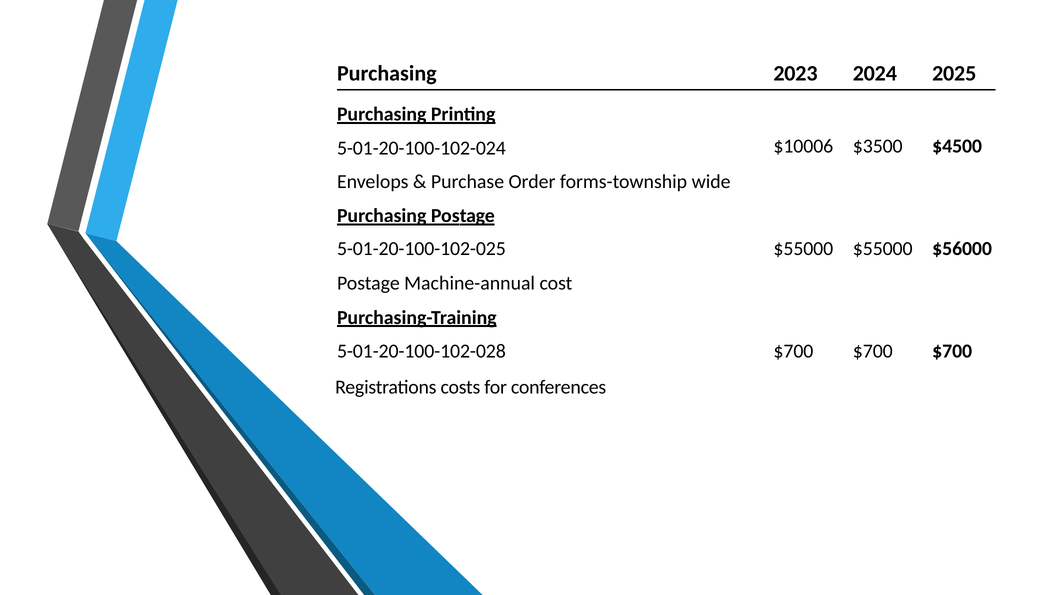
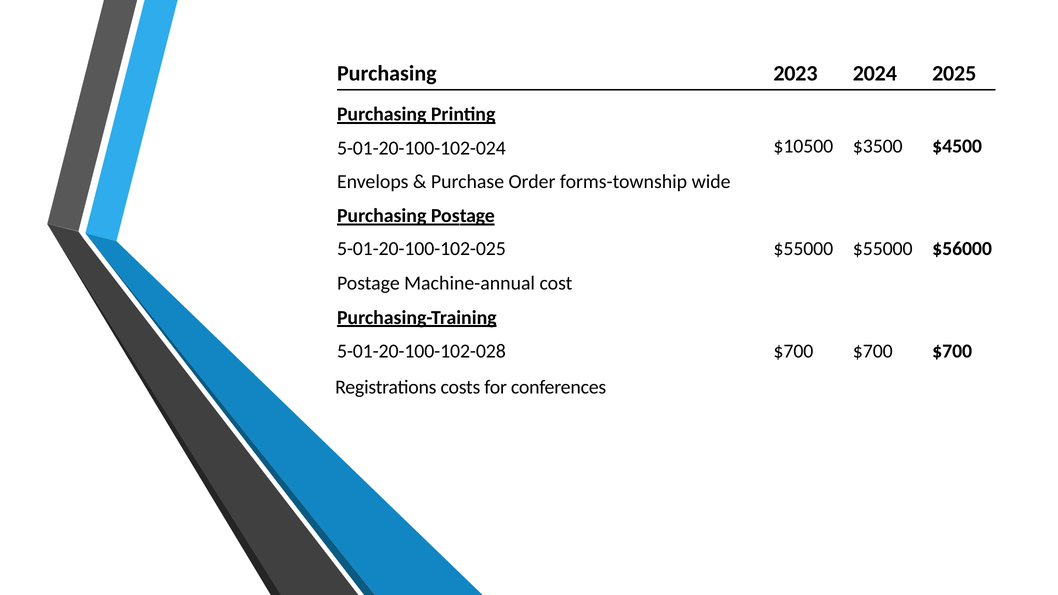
$10006: $10006 -> $10500
